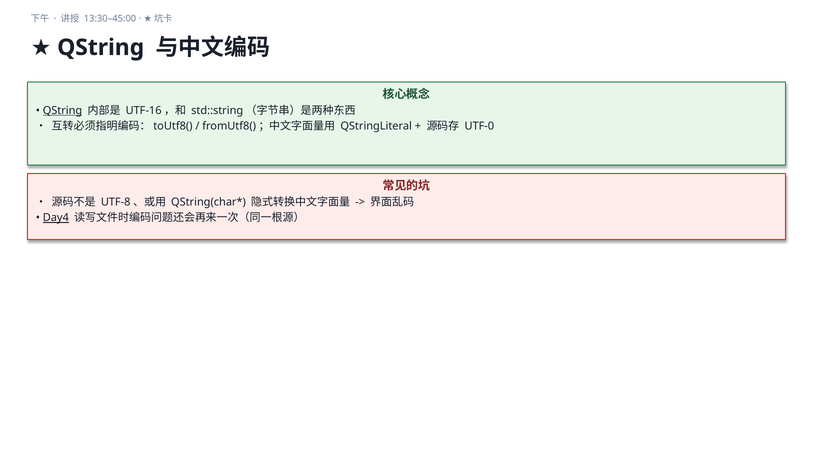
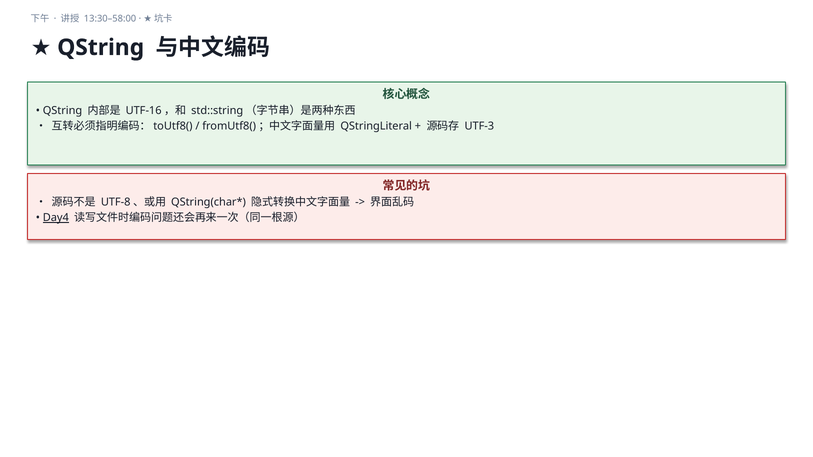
13:30–45:00: 13:30–45:00 -> 13:30–58:00
QString at (62, 111) underline: present -> none
UTF-0: UTF-0 -> UTF-3
